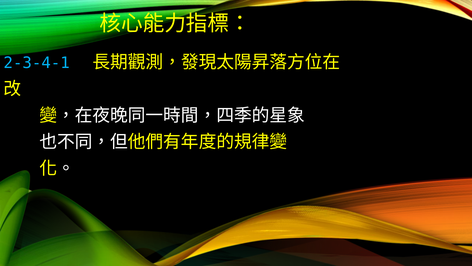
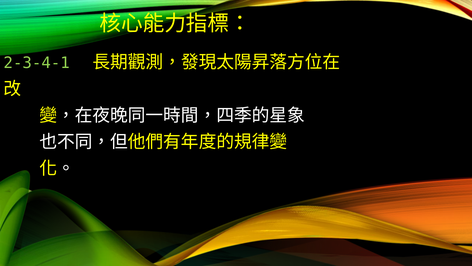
2-3-4-1 colour: light blue -> light green
